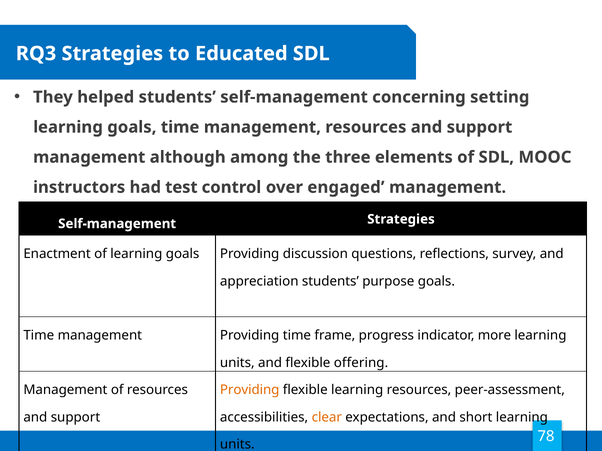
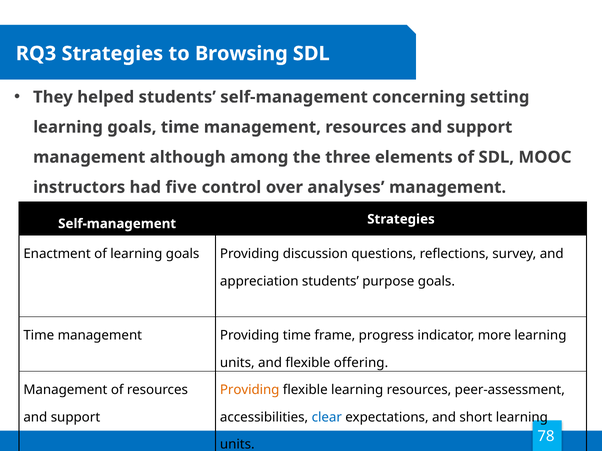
Educated: Educated -> Browsing
test: test -> five
engaged: engaged -> analyses
clear colour: orange -> blue
